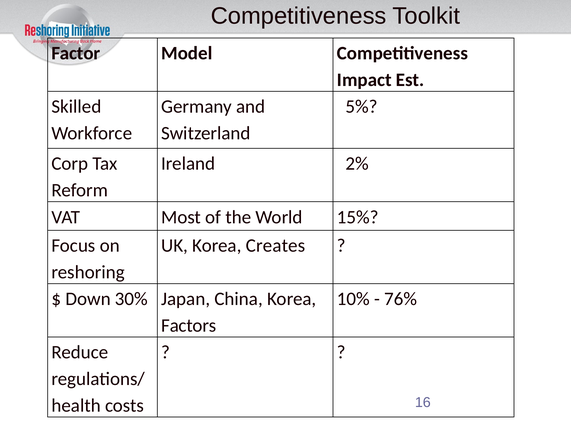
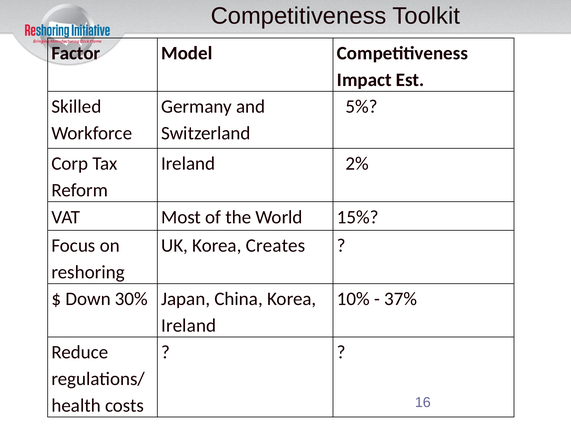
76%: 76% -> 37%
Factors at (189, 326): Factors -> Ireland
